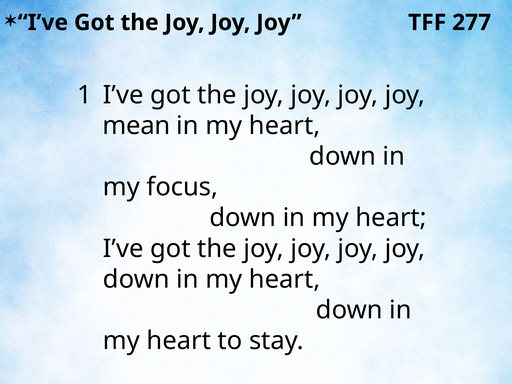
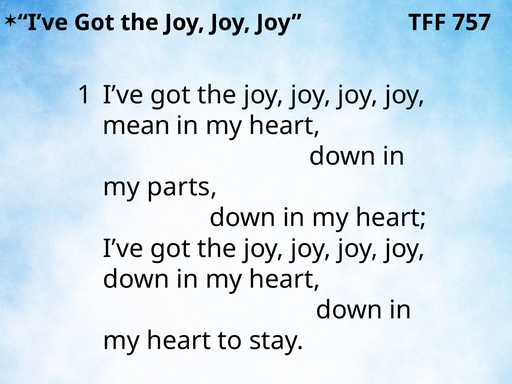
277: 277 -> 757
focus: focus -> parts
